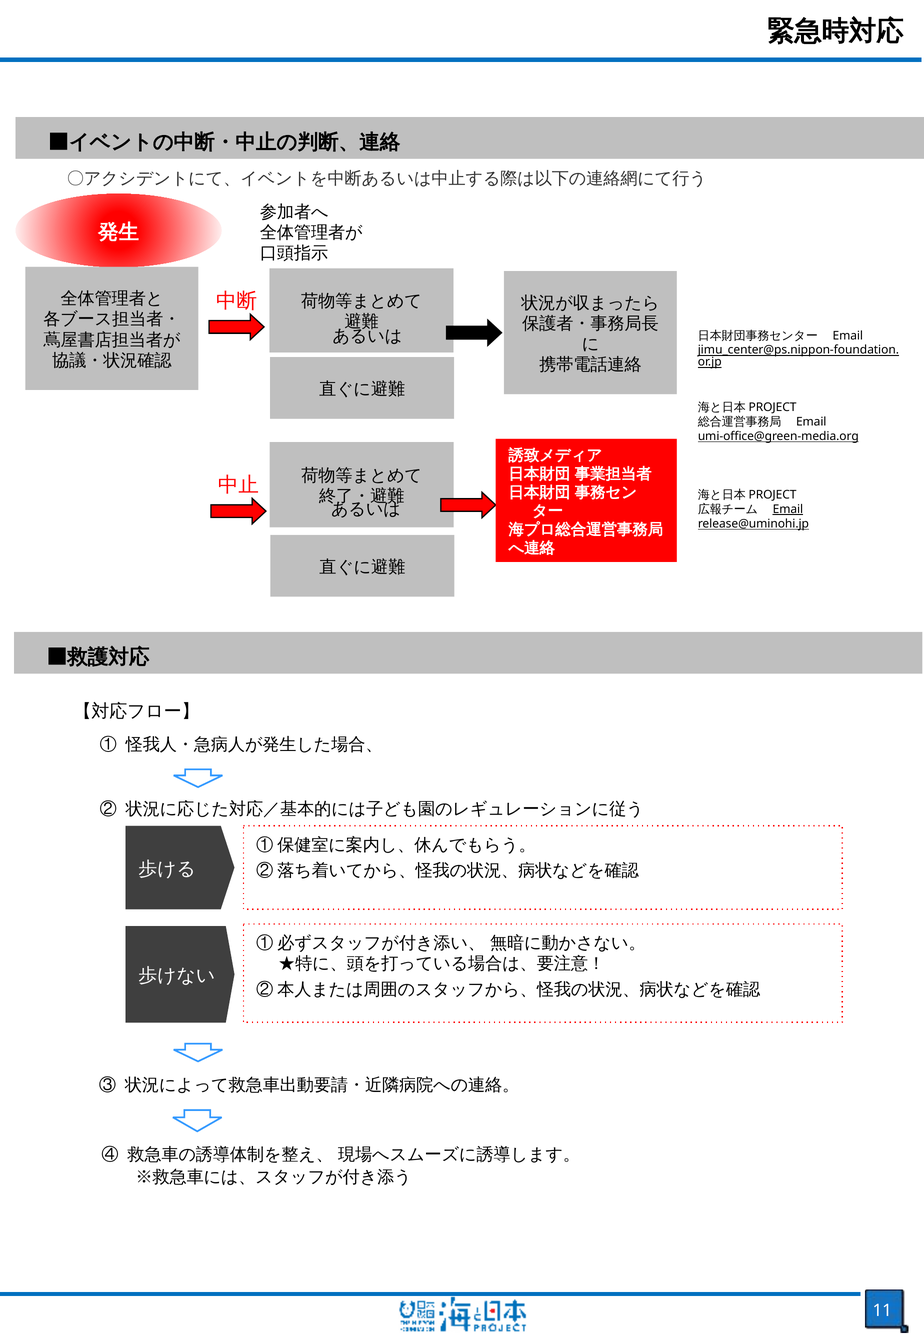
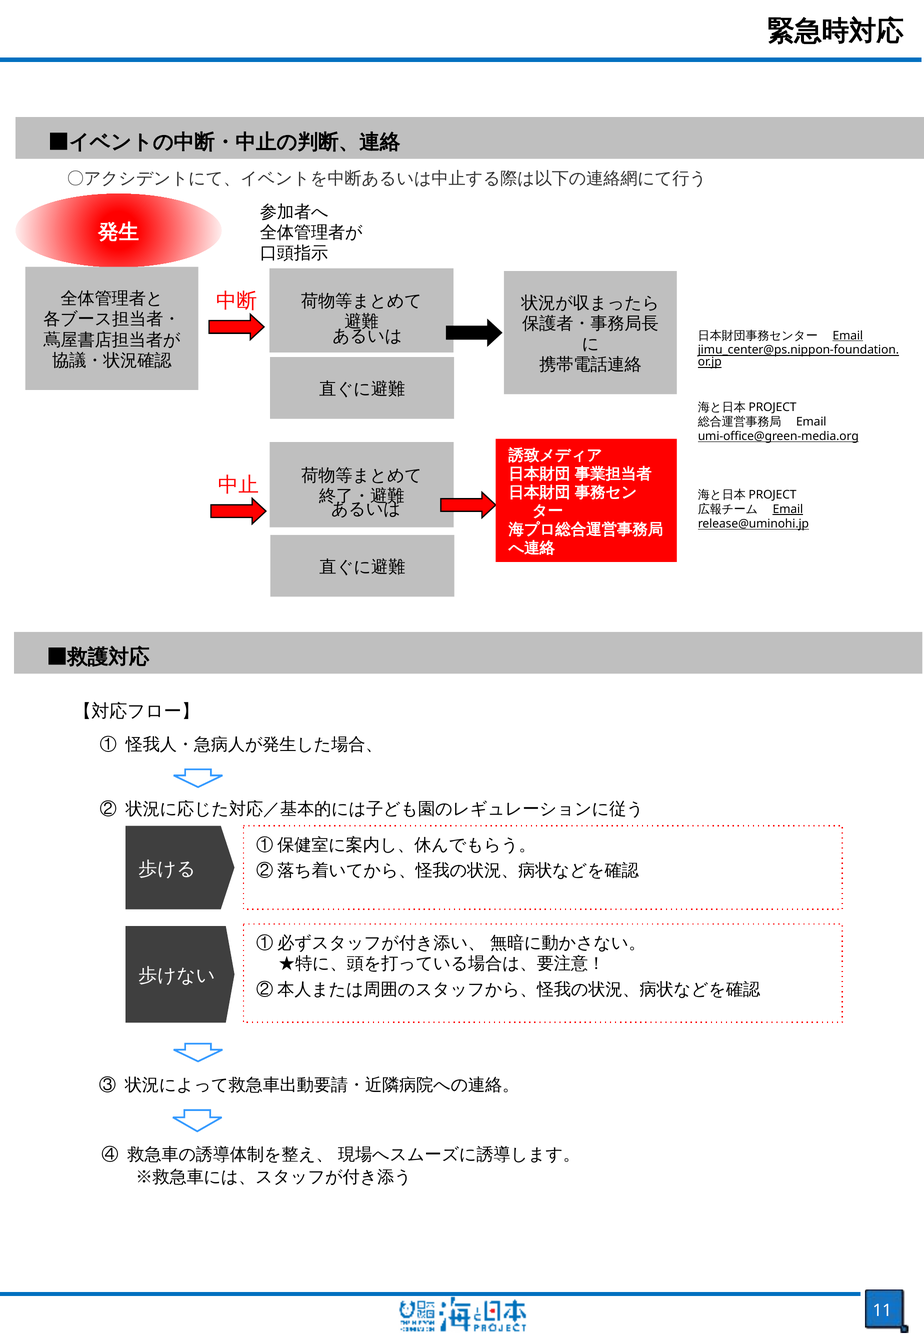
Email at (848, 335) underline: none -> present
